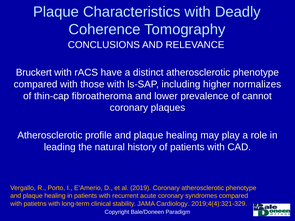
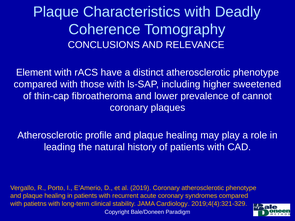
Bruckert: Bruckert -> Element
normalizes: normalizes -> sweetened
